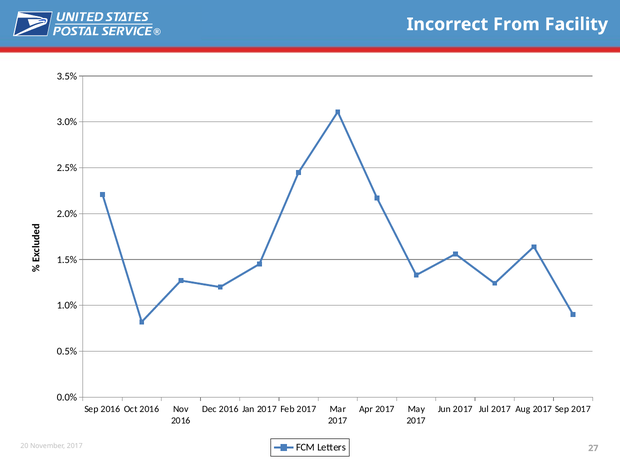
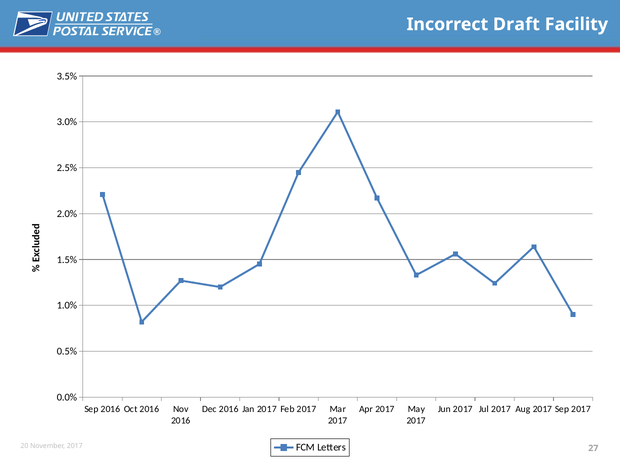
From: From -> Draft
